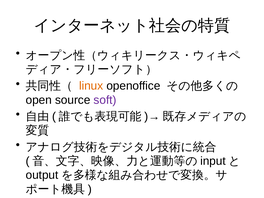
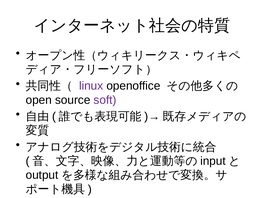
linux colour: orange -> purple
